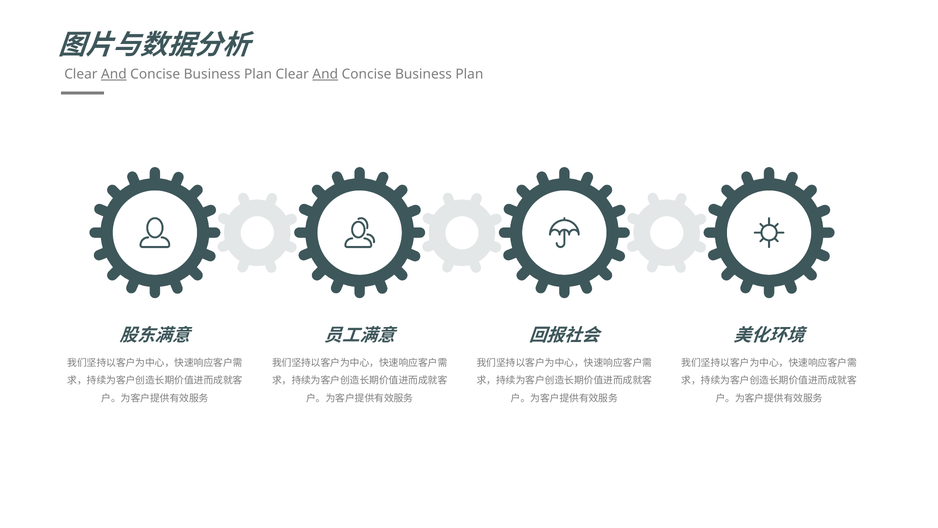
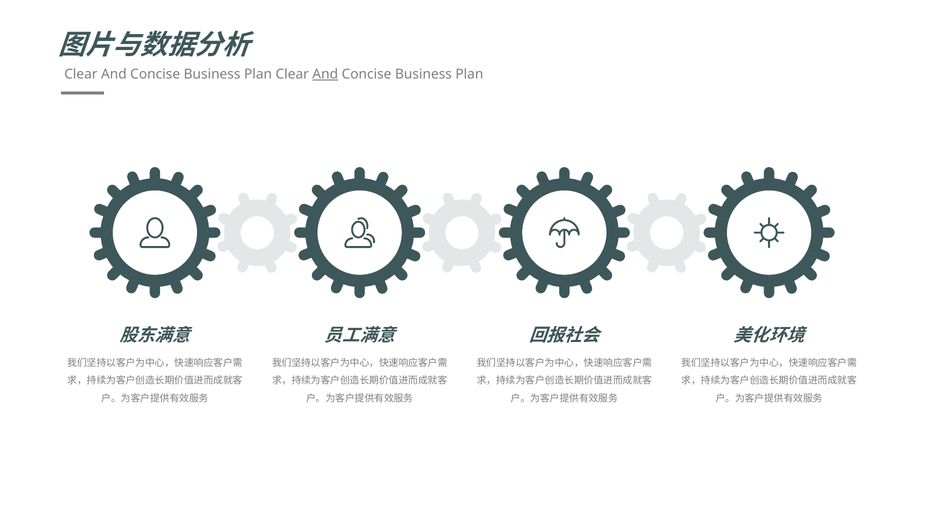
And at (114, 74) underline: present -> none
